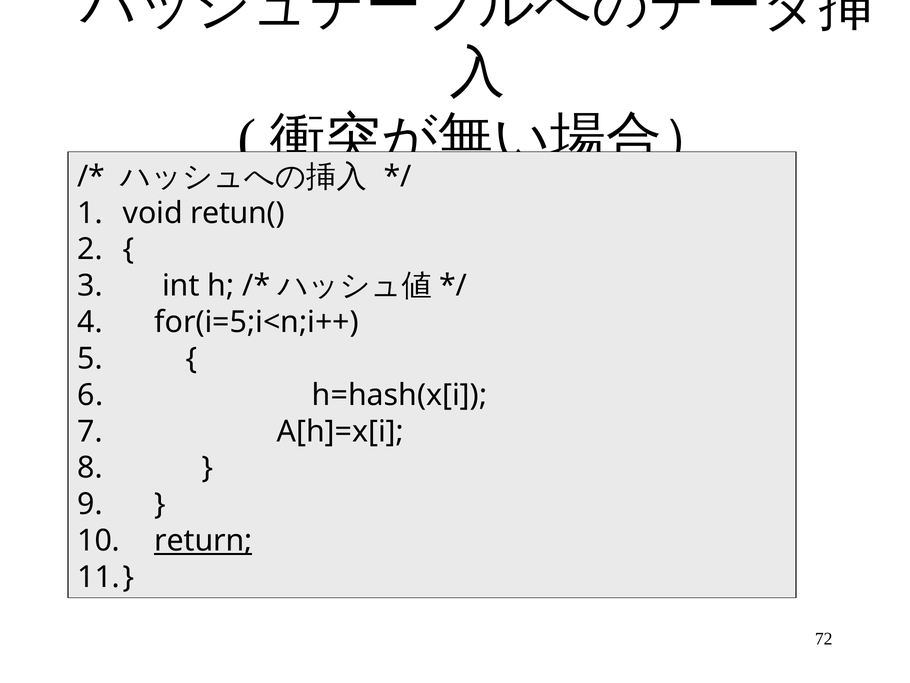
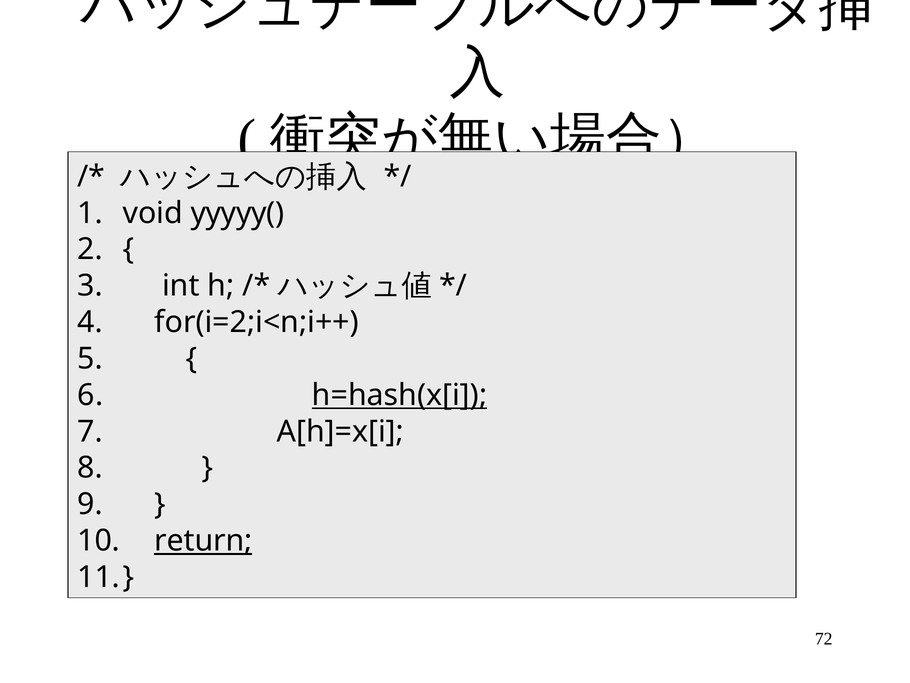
retun(: retun( -> yyyyy(
for(i=5;i<n;i++: for(i=5;i<n;i++ -> for(i=2;i<n;i++
h=hash(x[i underline: none -> present
